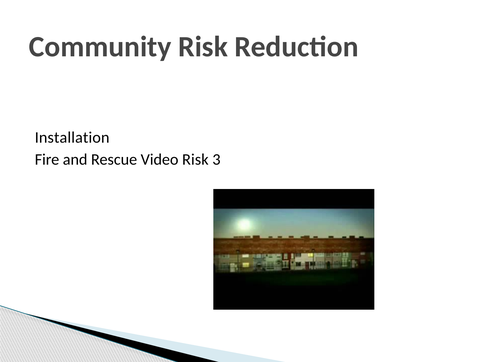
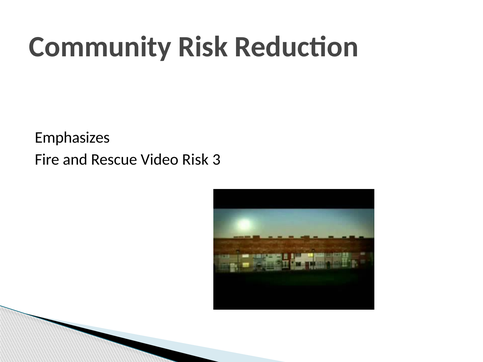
Installation: Installation -> Emphasizes
